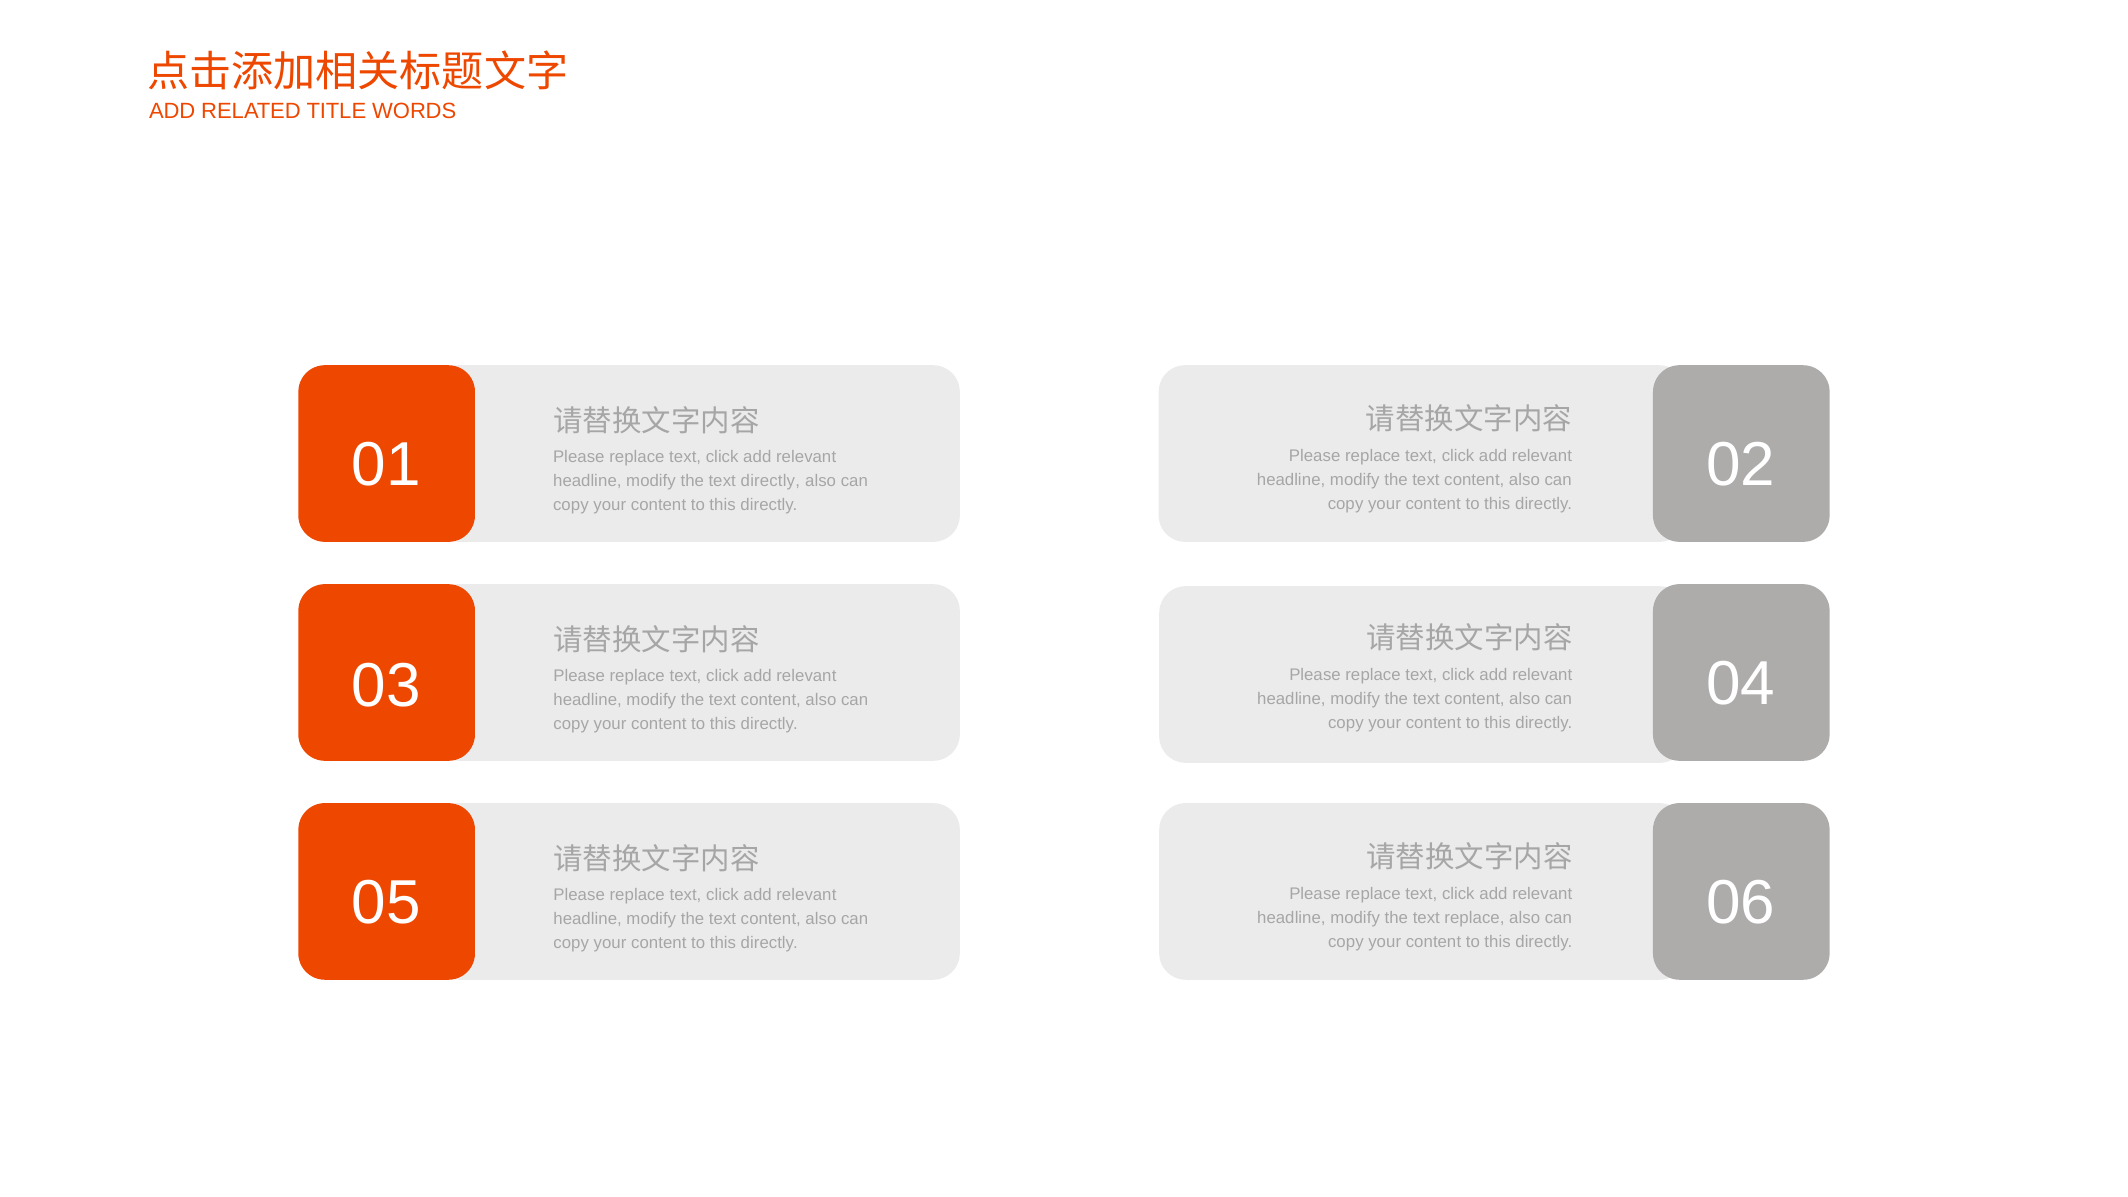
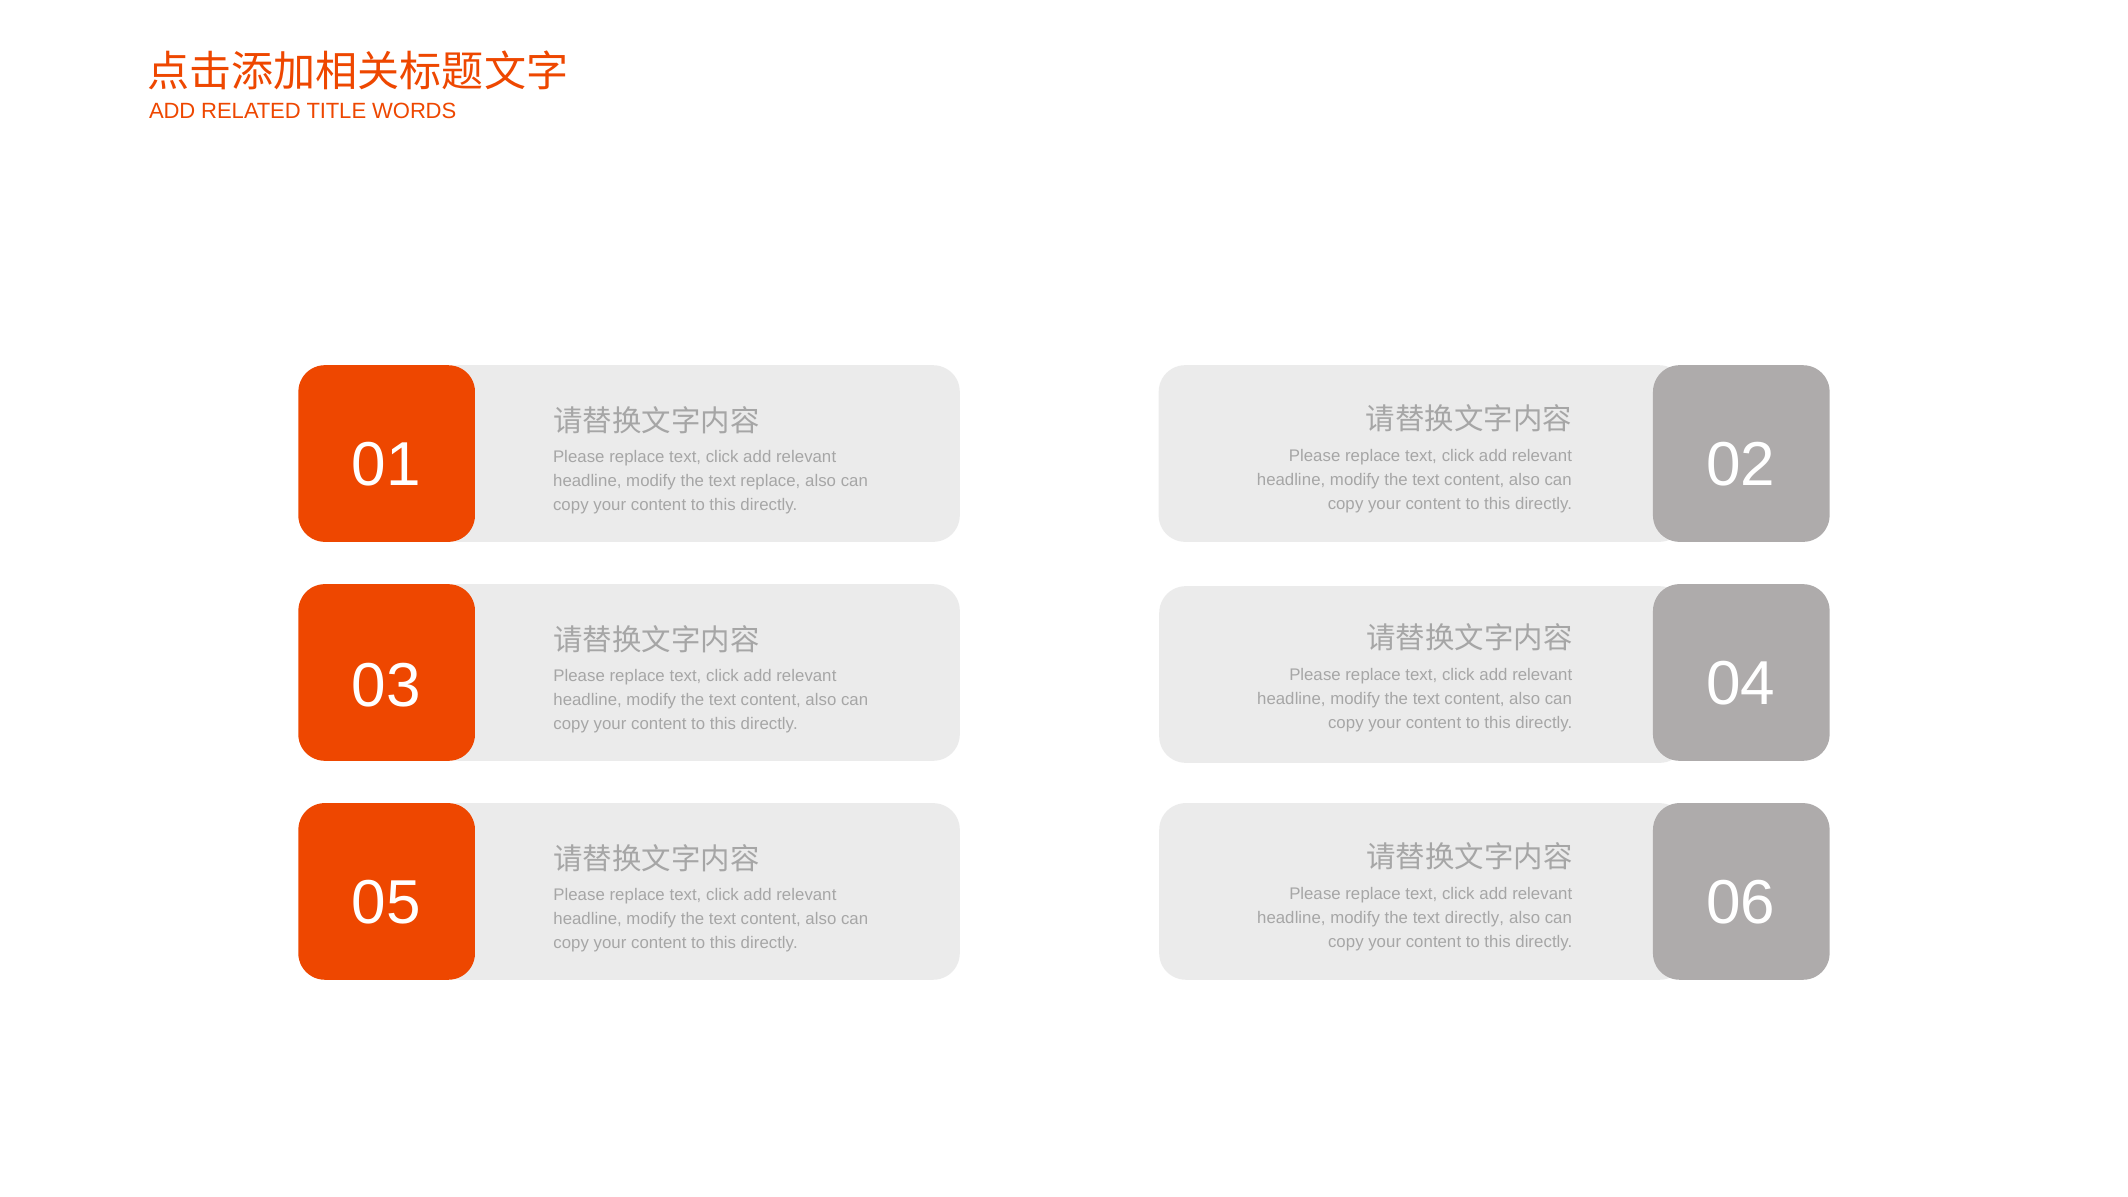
text directly: directly -> replace
text replace: replace -> directly
